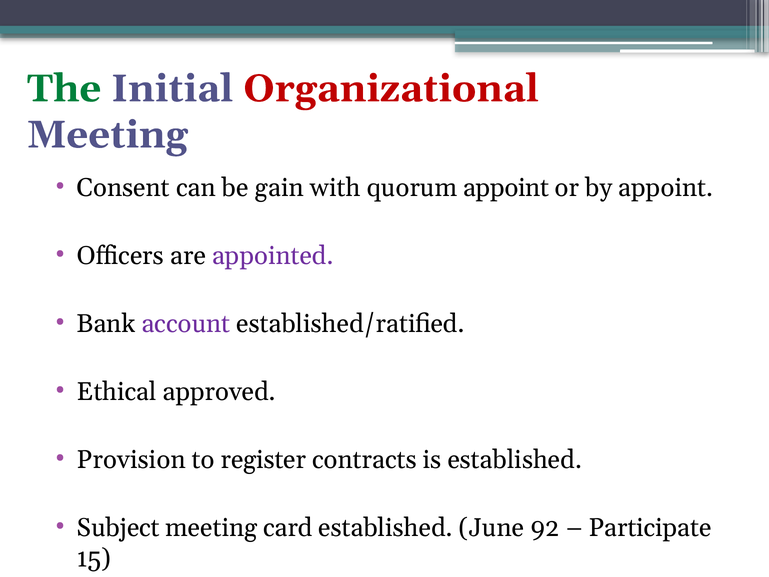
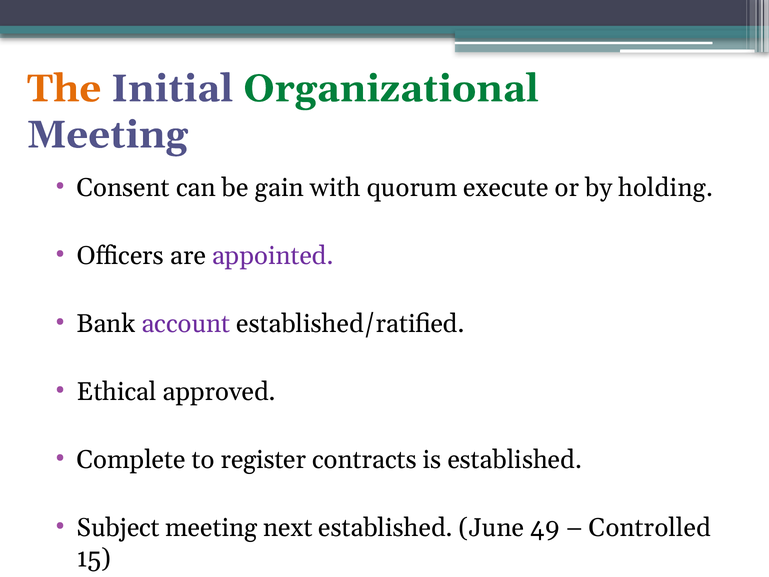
The colour: green -> orange
Organizational colour: red -> green
quorum appoint: appoint -> execute
by appoint: appoint -> holding
Provision: Provision -> Complete
card: card -> next
92: 92 -> 49
Participate: Participate -> Controlled
